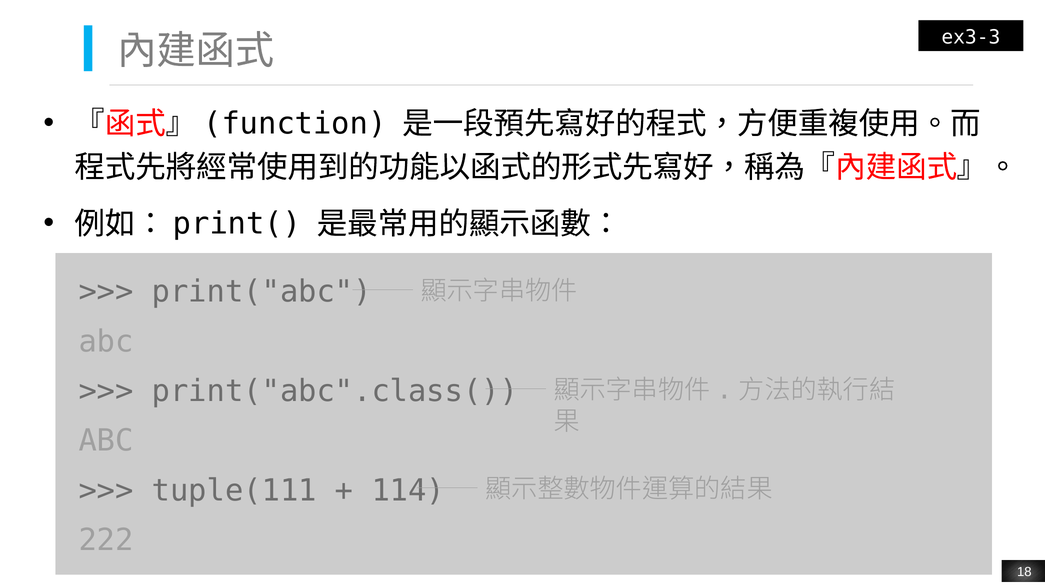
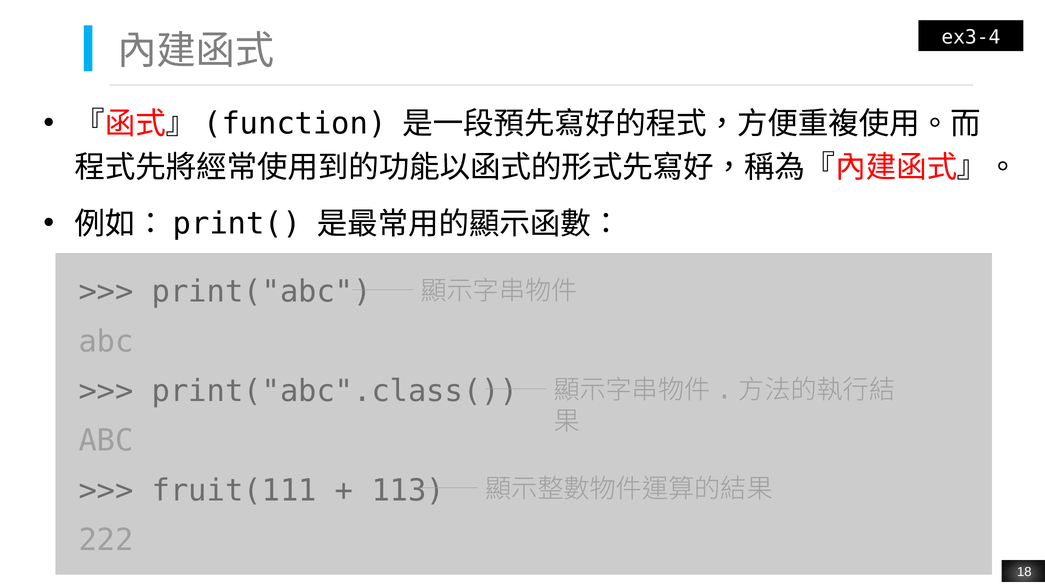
ex3-3: ex3-3 -> ex3-4
tuple(111: tuple(111 -> fruit(111
114: 114 -> 113
